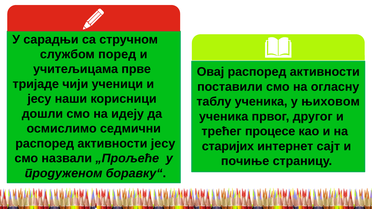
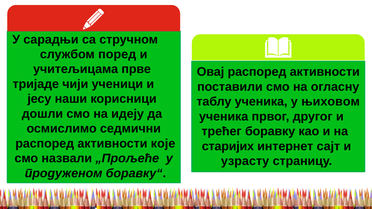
процесе: процесе -> боравку
активности јесу: јесу -> које
почиње: почиње -> узрасту
